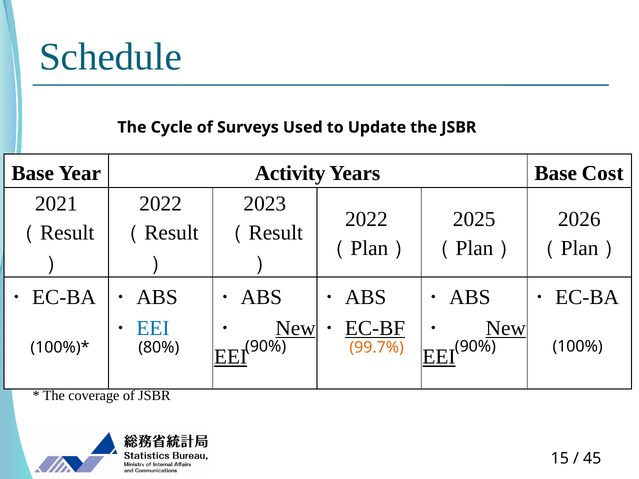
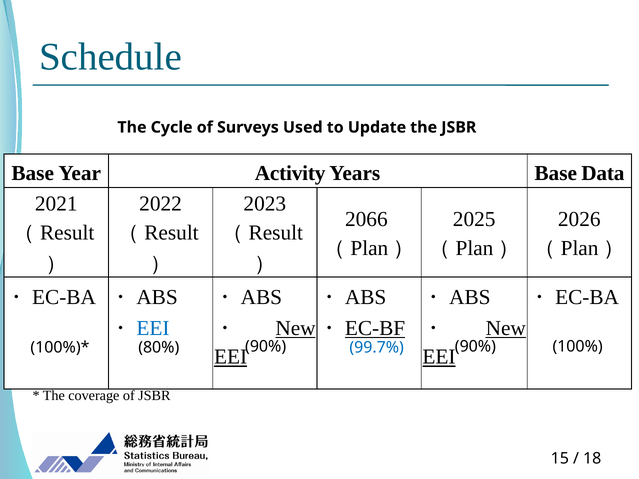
Cost: Cost -> Data
2022 at (366, 219): 2022 -> 2066
99.7% colour: orange -> blue
45: 45 -> 18
